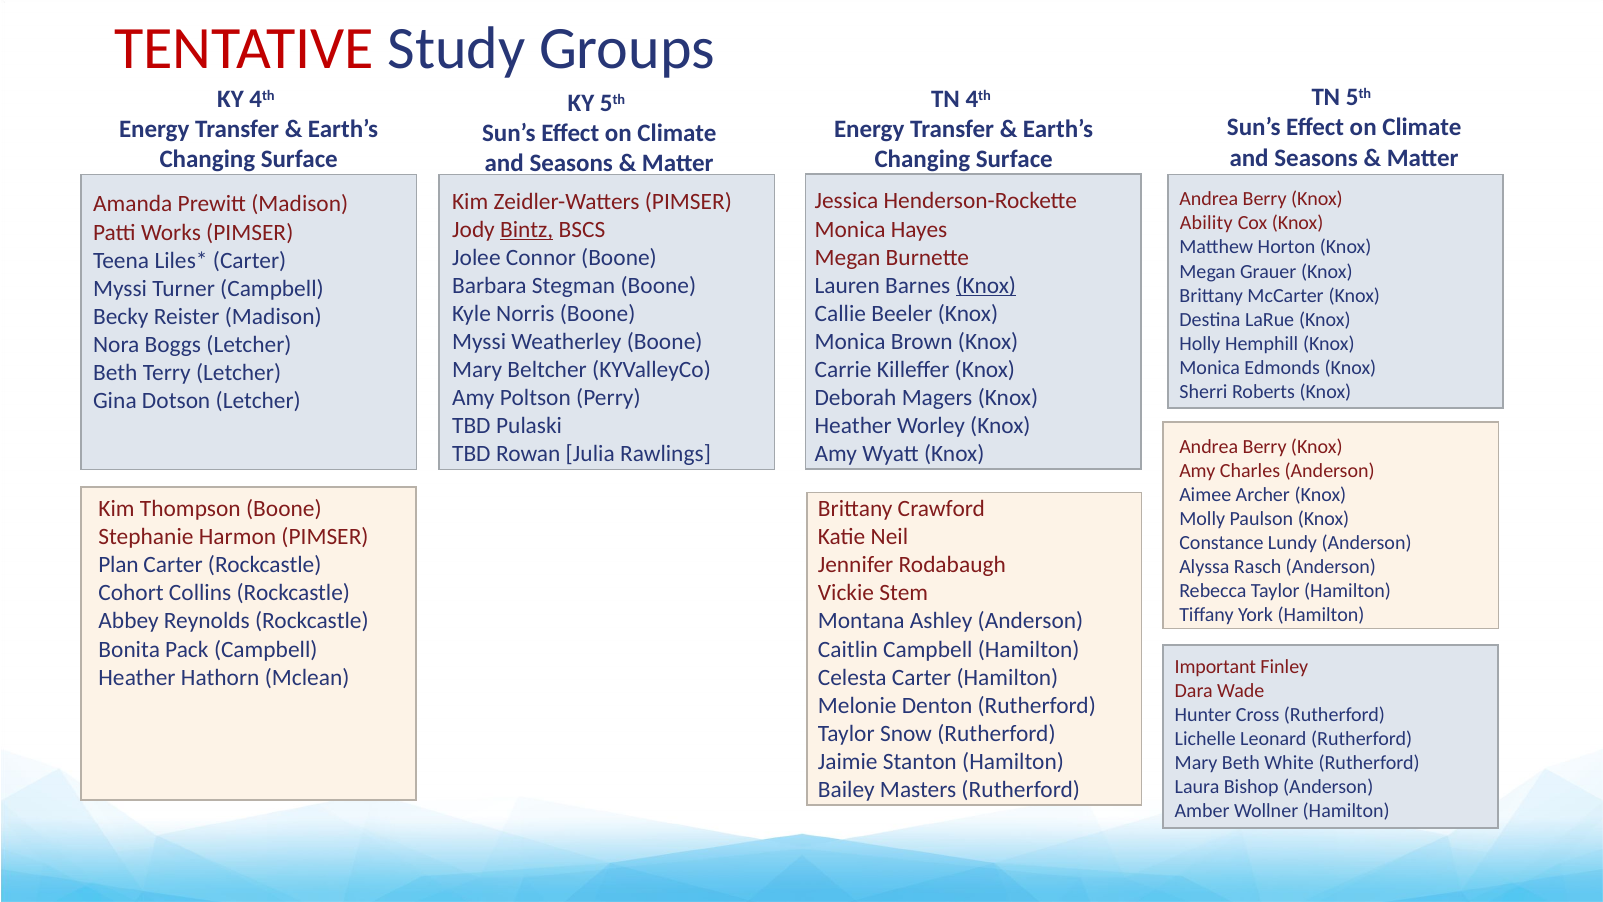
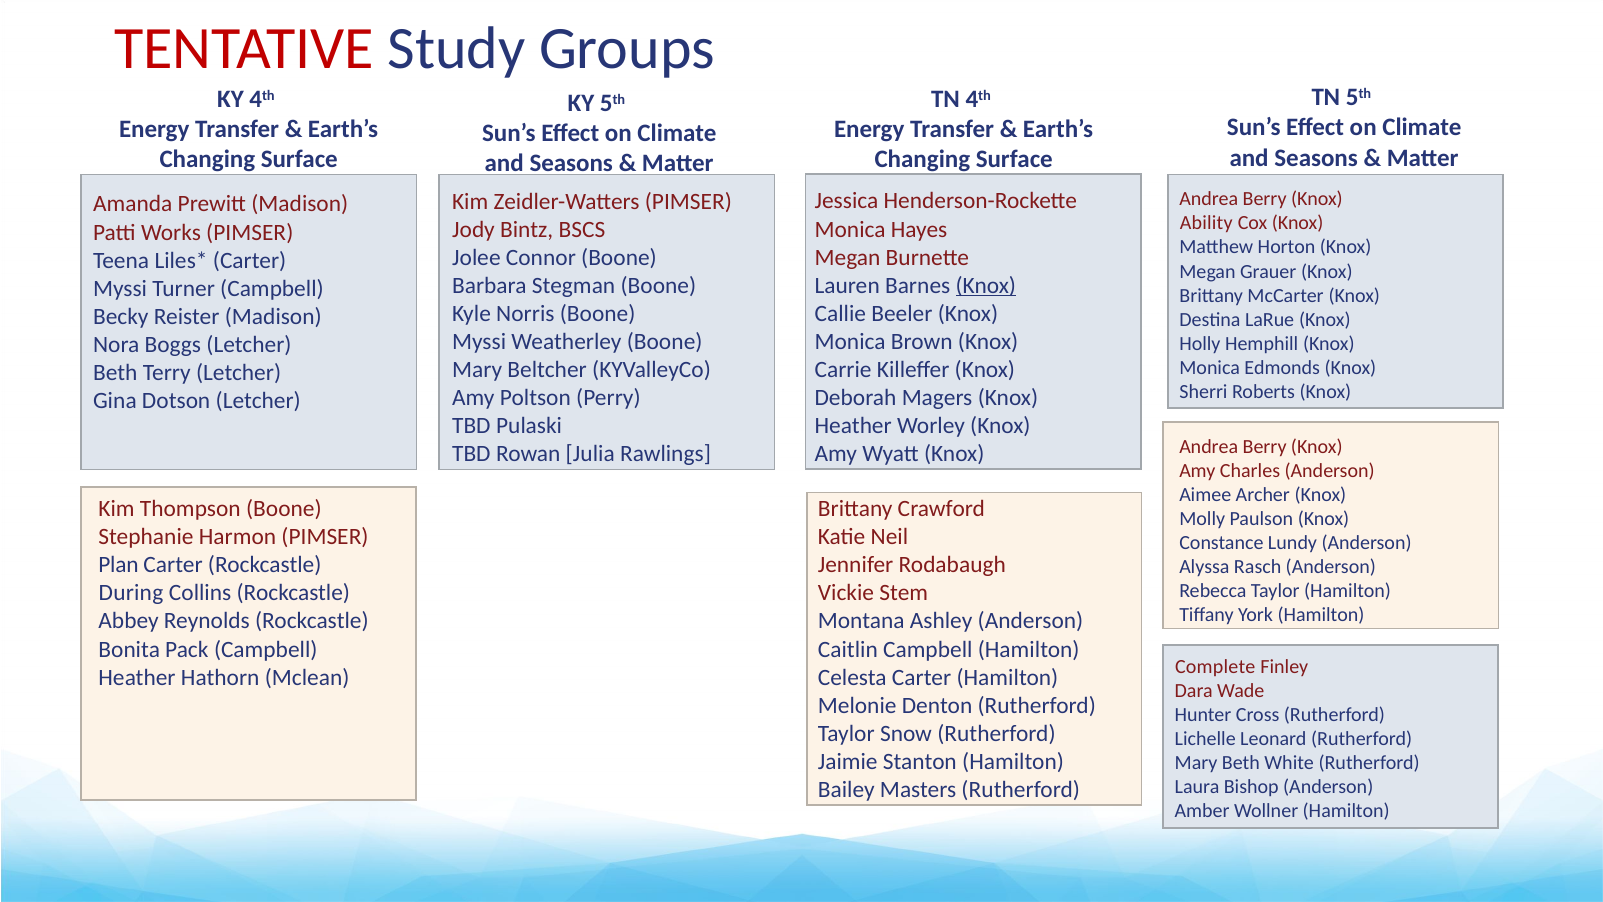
Bintz underline: present -> none
Cohort: Cohort -> During
Important: Important -> Complete
